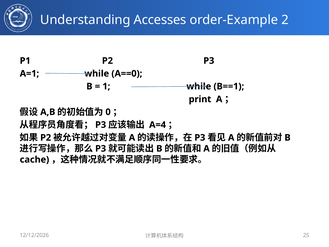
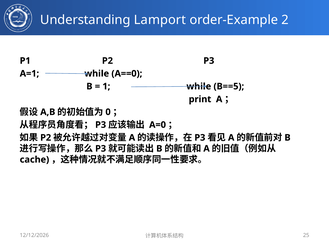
Accesses: Accesses -> Lamport
B==1: B==1 -> B==5
A=4: A=4 -> A=0
